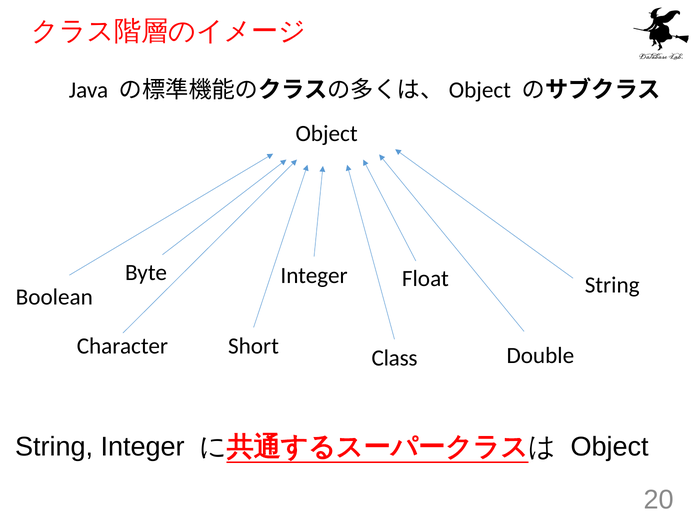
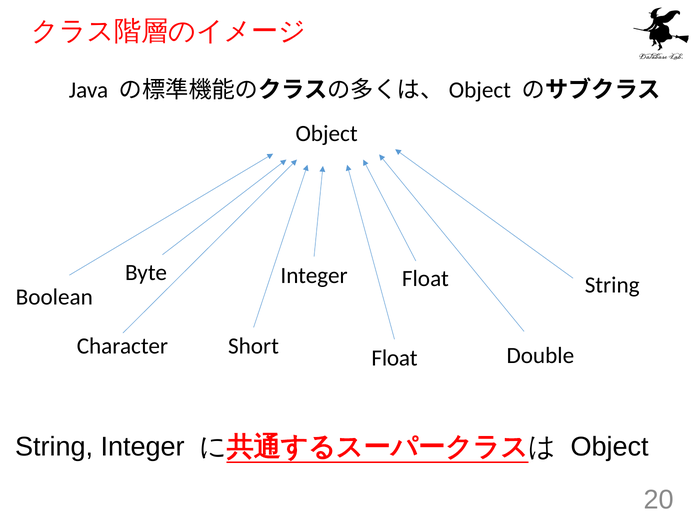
Class at (395, 358): Class -> Float
